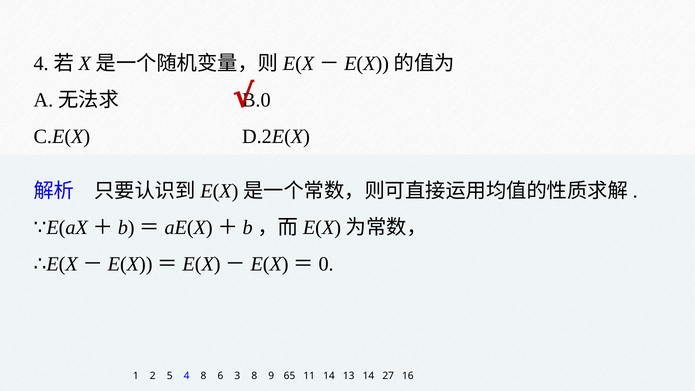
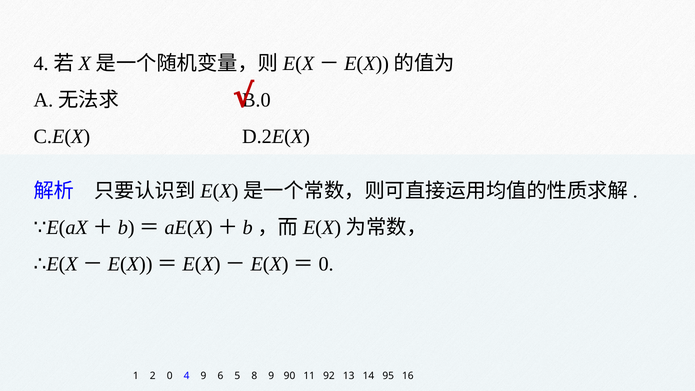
2 5: 5 -> 0
4 8: 8 -> 9
3: 3 -> 5
65: 65 -> 90
11 14: 14 -> 92
27: 27 -> 95
